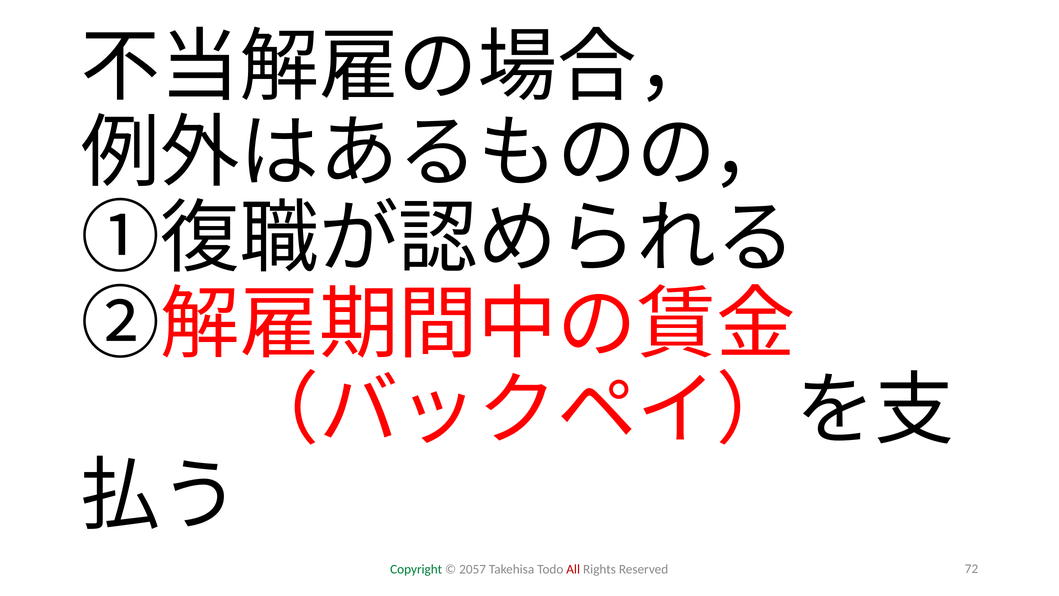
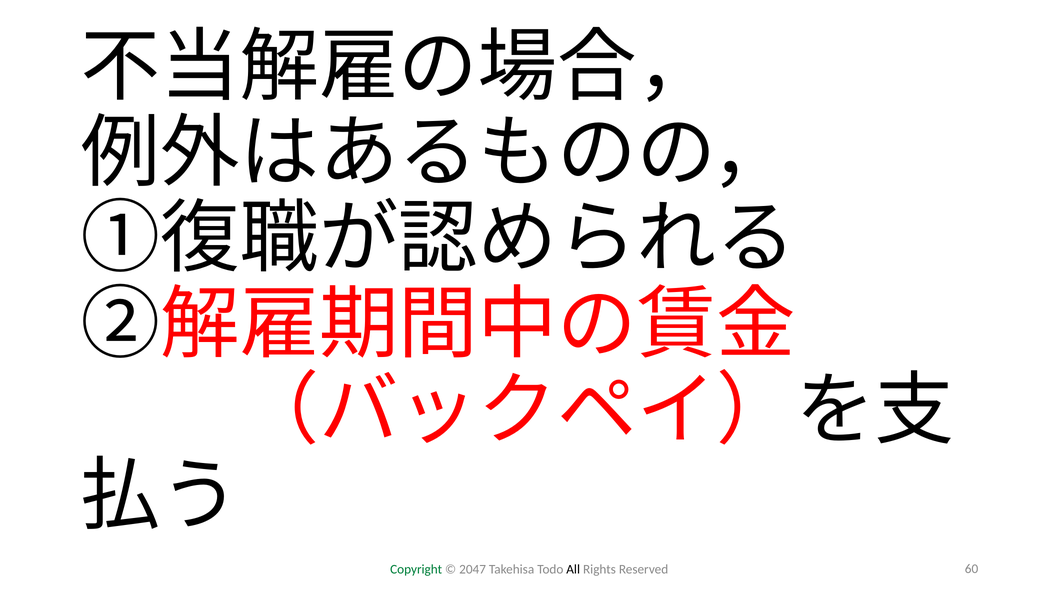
2057: 2057 -> 2047
All colour: red -> black
72: 72 -> 60
